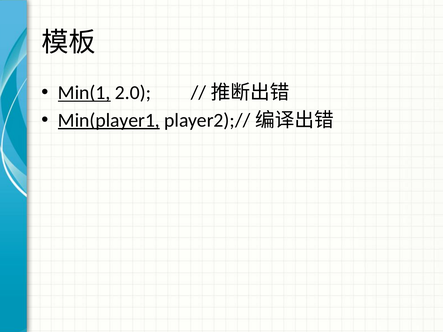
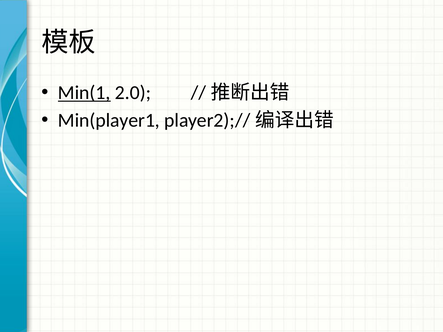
Min(player1 underline: present -> none
